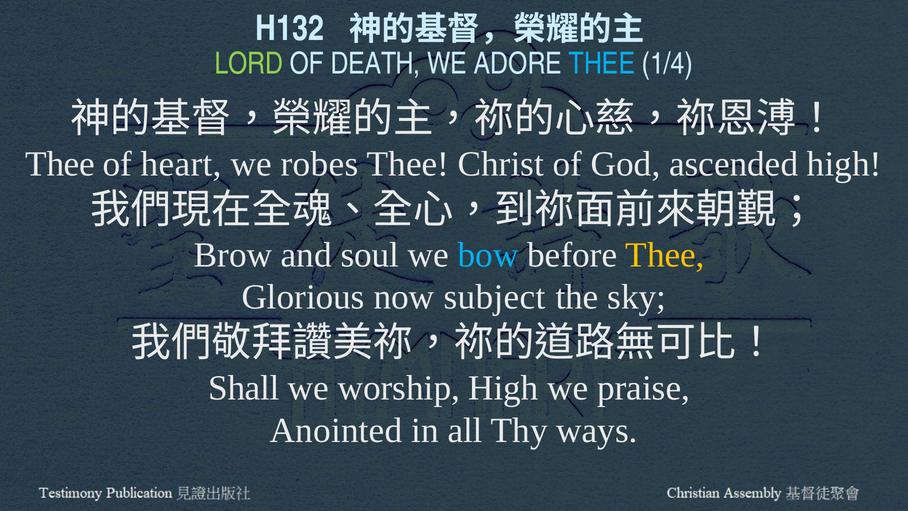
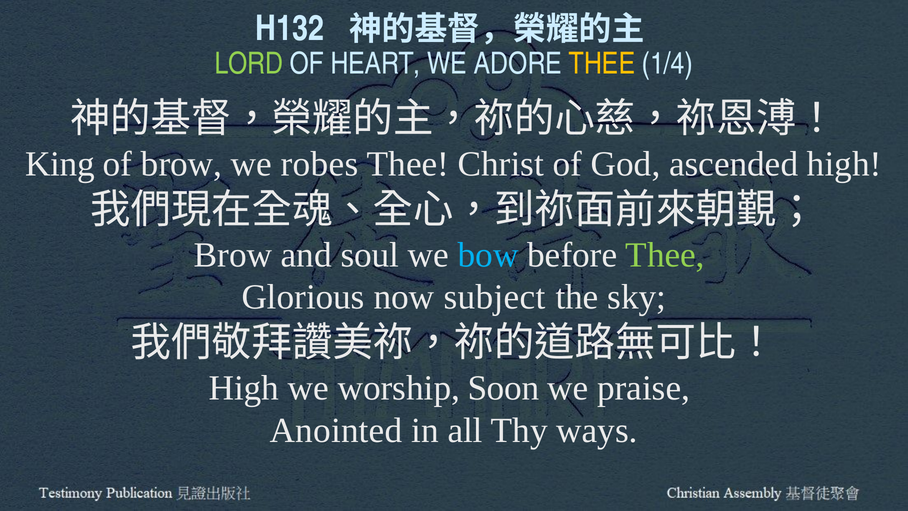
DEATH: DEATH -> HEART
THEE at (602, 64) colour: light blue -> yellow
Thee at (60, 164): Thee -> King
of heart: heart -> brow
Thee at (665, 255) colour: yellow -> light green
Shall at (244, 388): Shall -> High
worship High: High -> Soon
